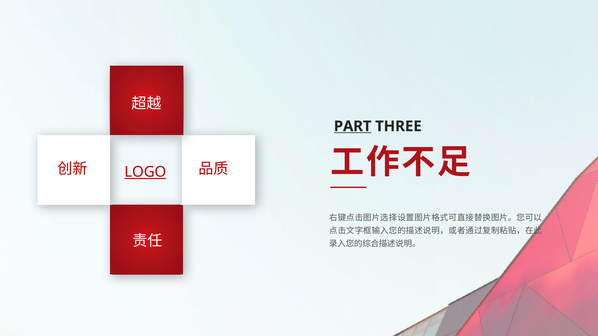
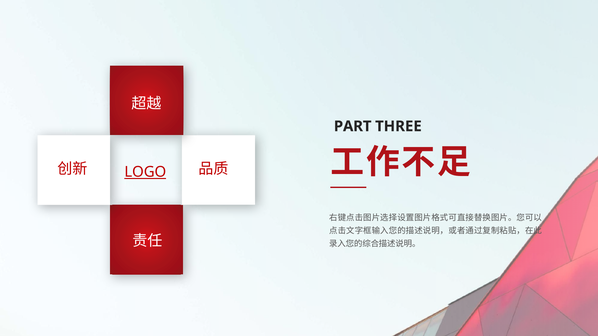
PART underline: present -> none
